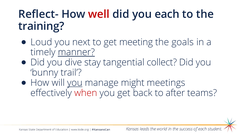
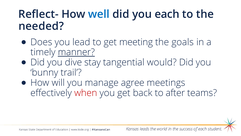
well colour: red -> blue
training: training -> needed
Loud: Loud -> Does
next: next -> lead
collect: collect -> would
you at (75, 82) underline: present -> none
might: might -> agree
